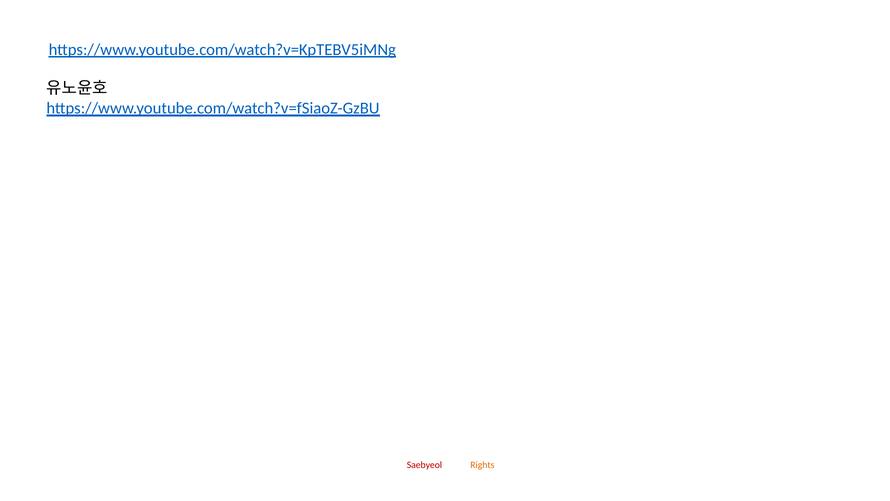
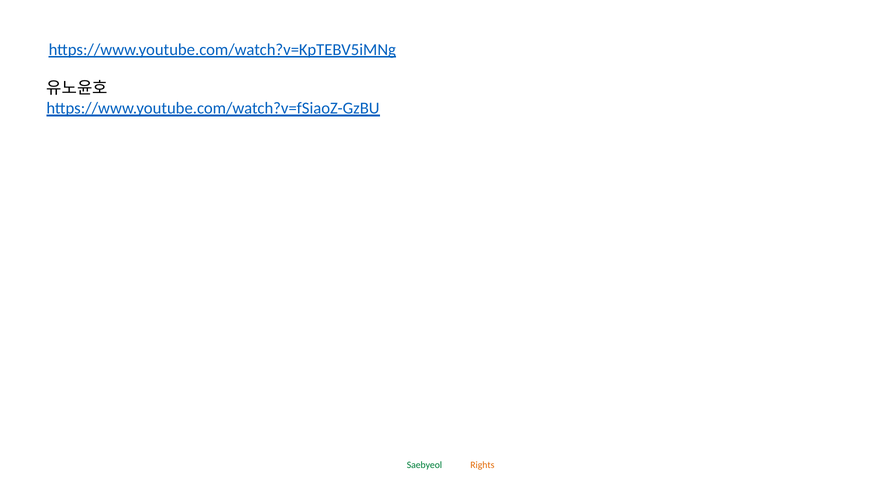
Saebyeol colour: red -> green
